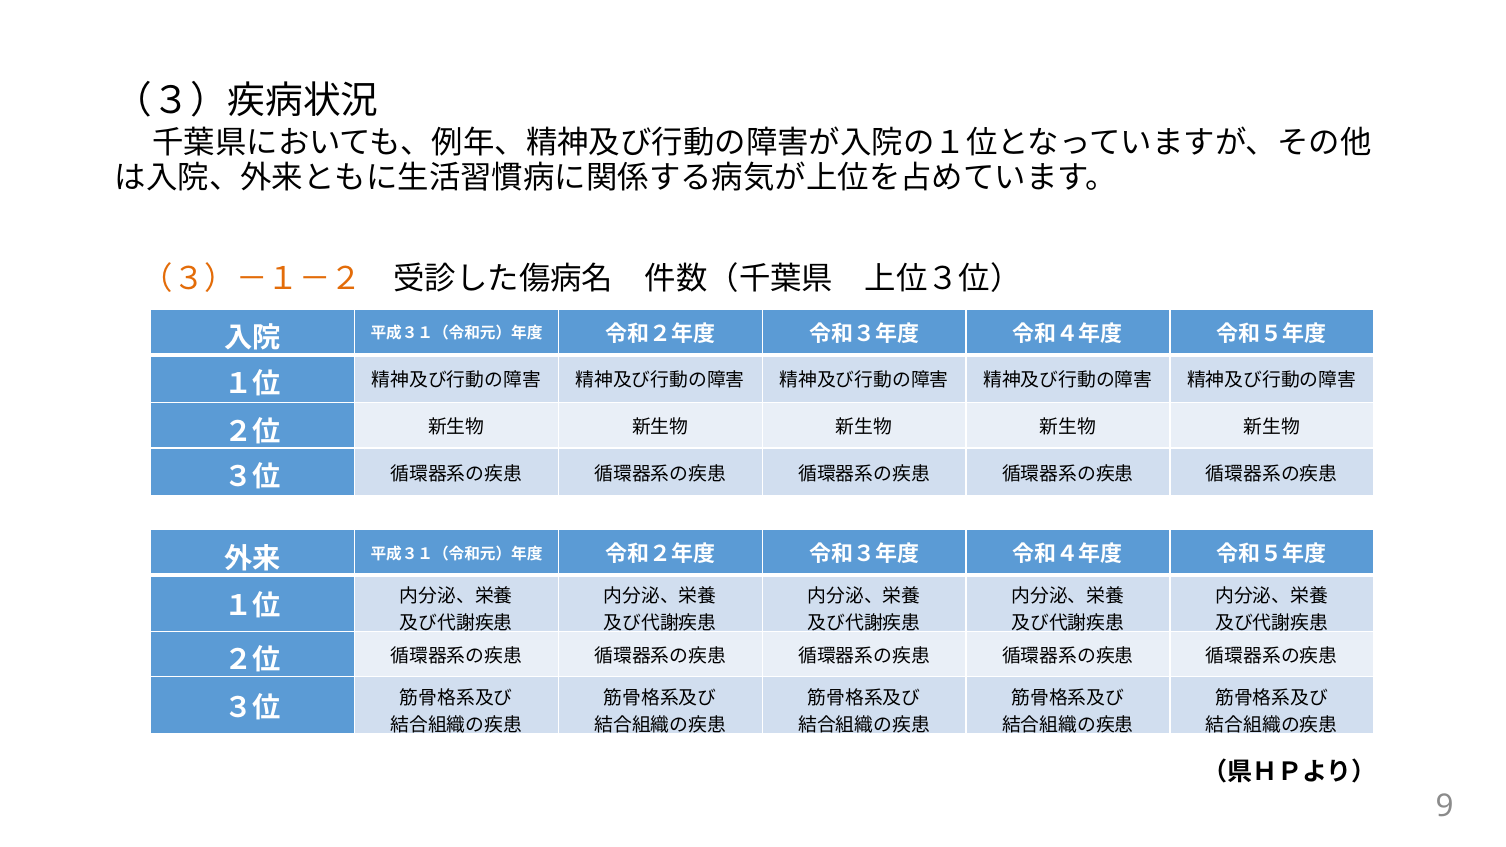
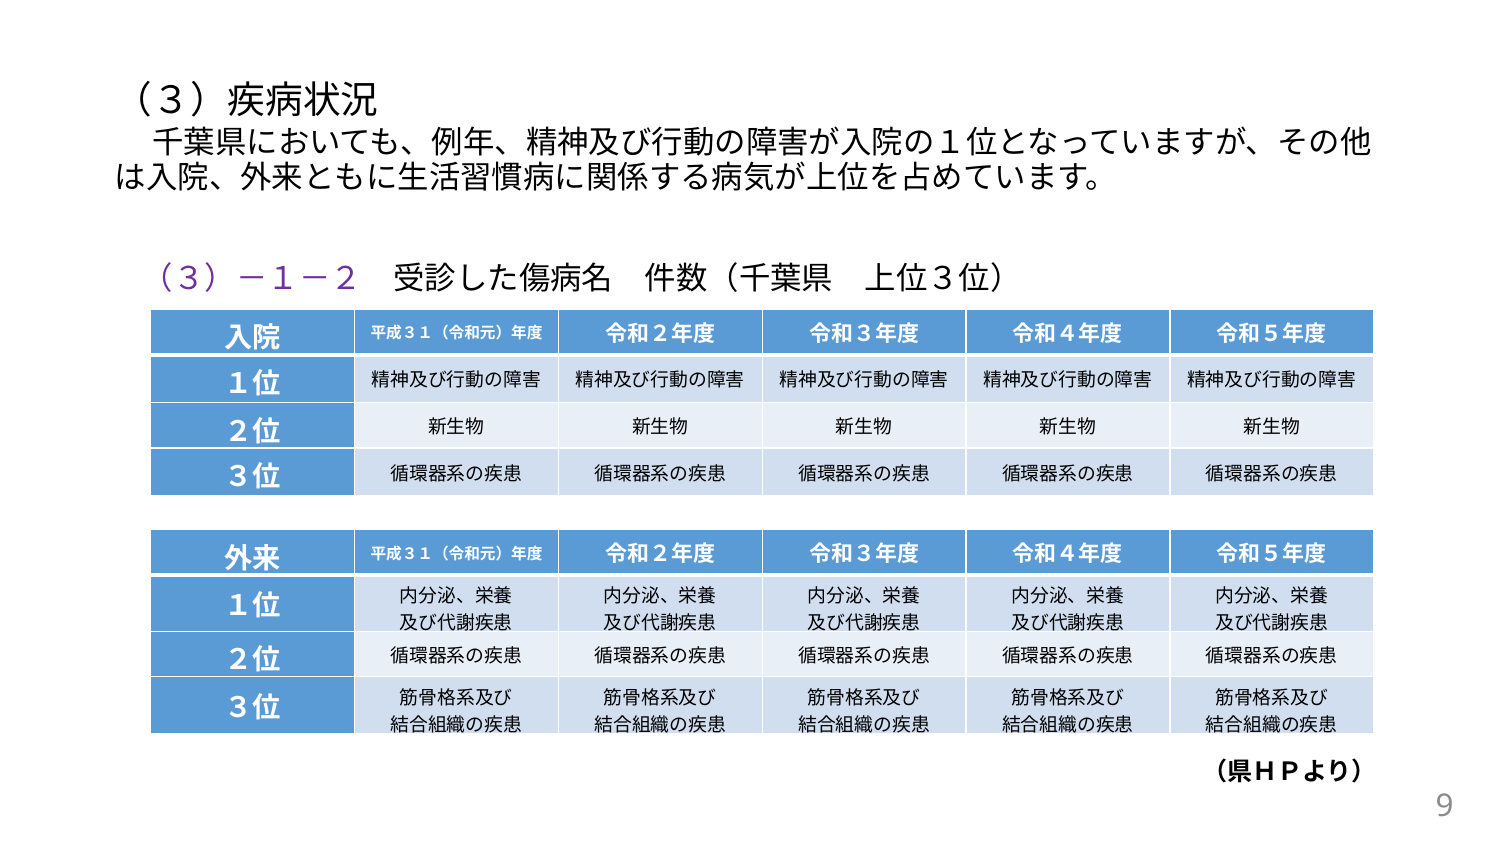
（３）－１－２ colour: orange -> purple
